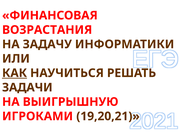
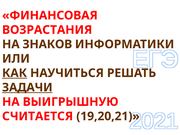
ЗАДАЧУ: ЗАДАЧУ -> ЗНАКОВ
ЗАДАЧИ underline: none -> present
ИГРОКАМИ: ИГРОКАМИ -> СЧИТАЕТСЯ
